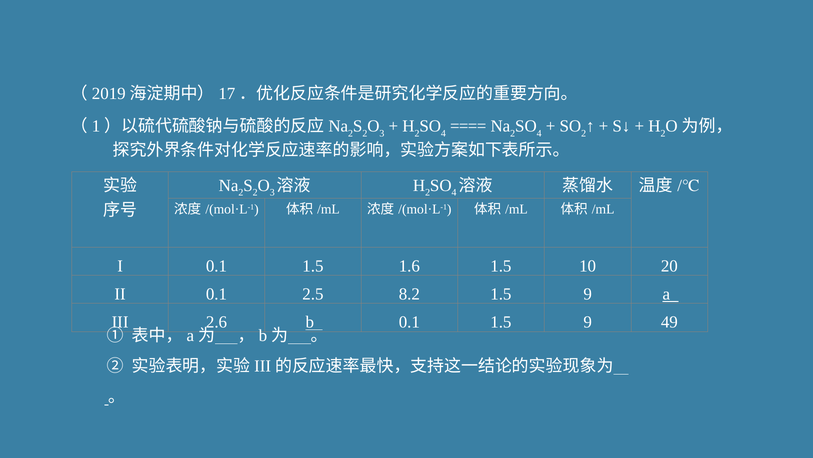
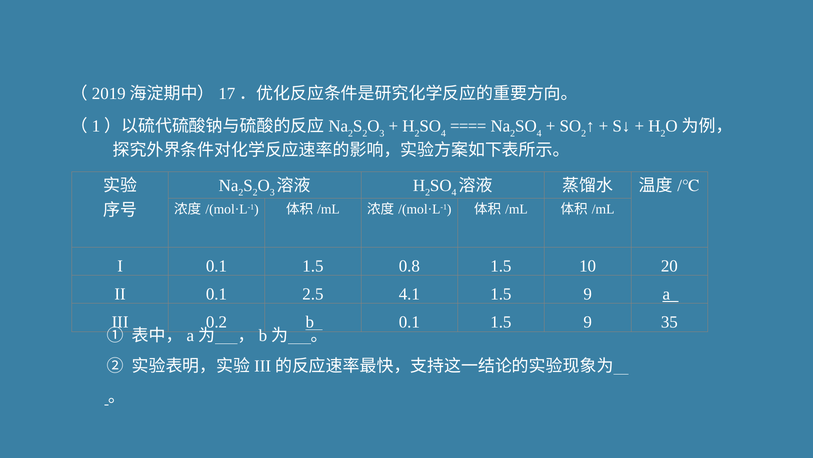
1.6: 1.6 -> 0.8
8.2: 8.2 -> 4.1
2.6: 2.6 -> 0.2
49: 49 -> 35
